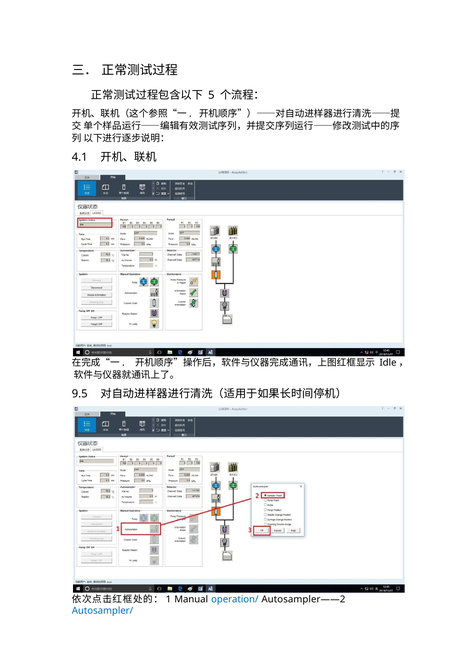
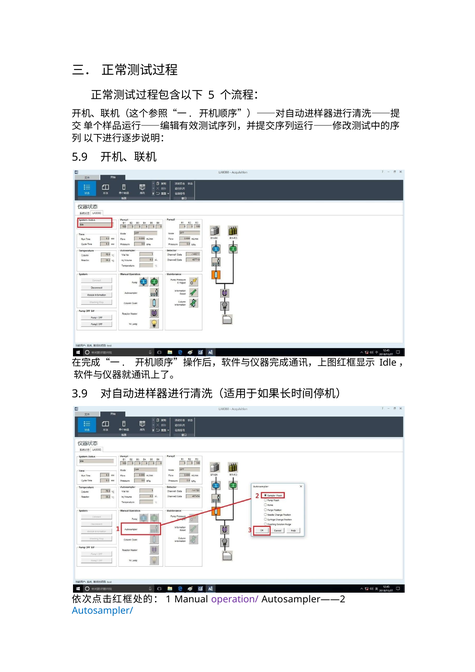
4.1: 4.1 -> 5.9
9.5: 9.5 -> 3.9
operation/ colour: blue -> purple
